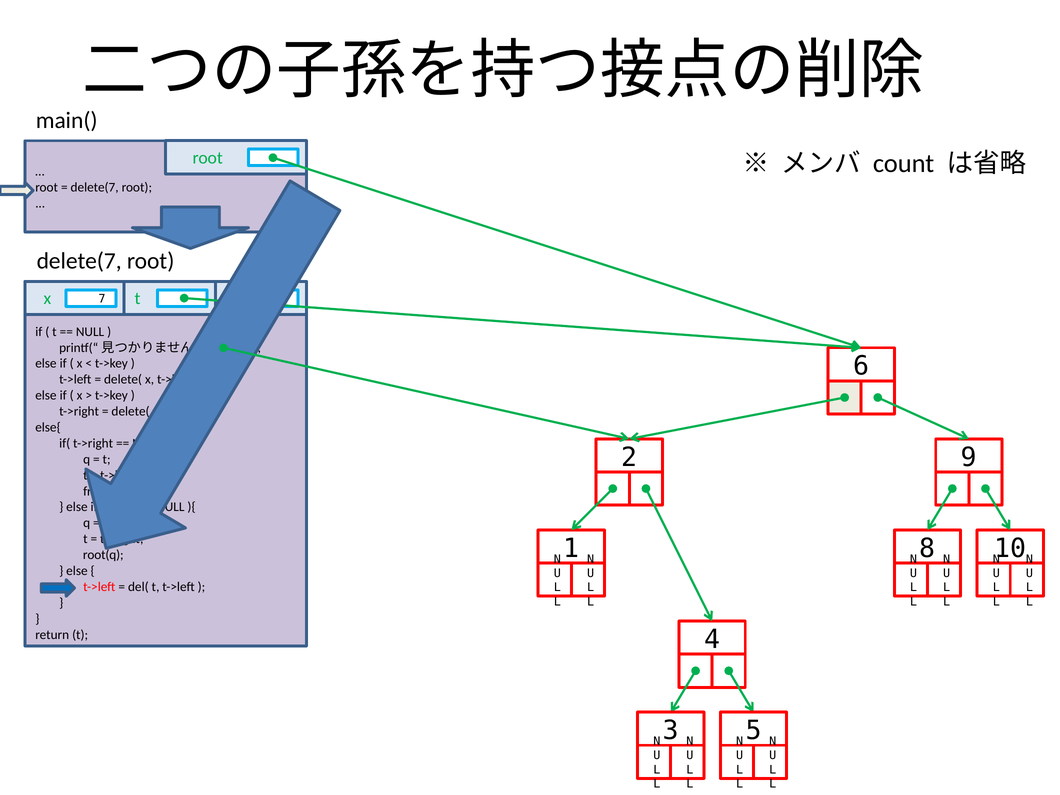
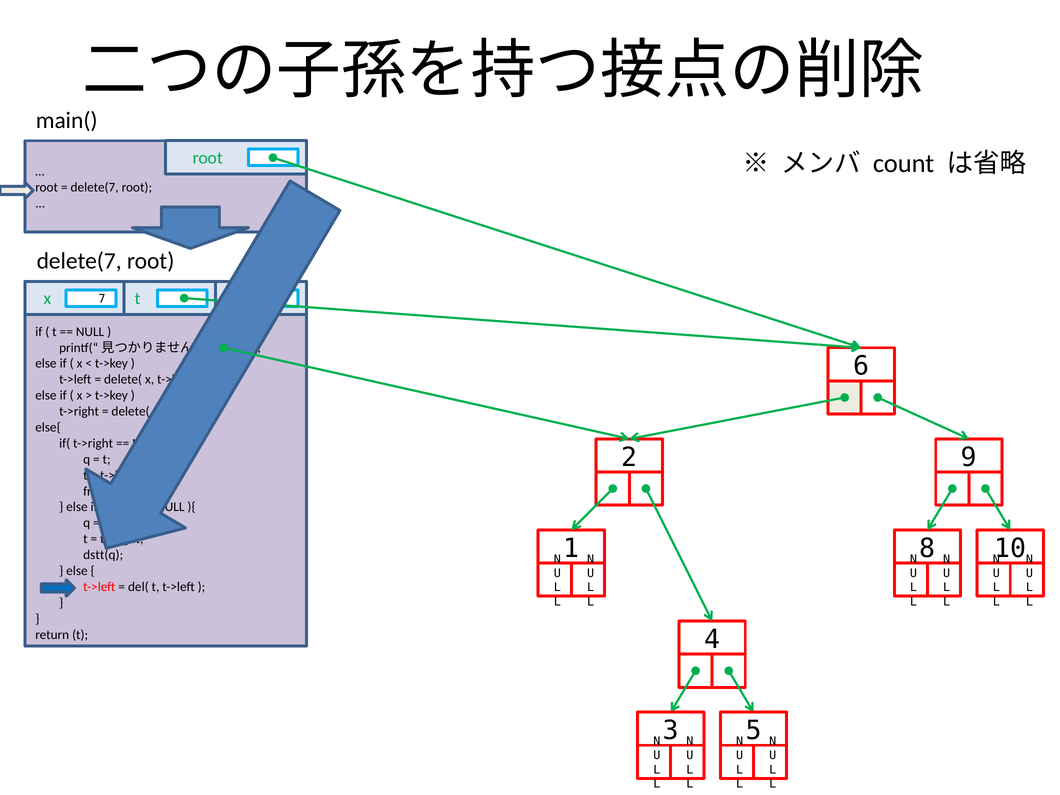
root(q: root(q -> dstt(q
